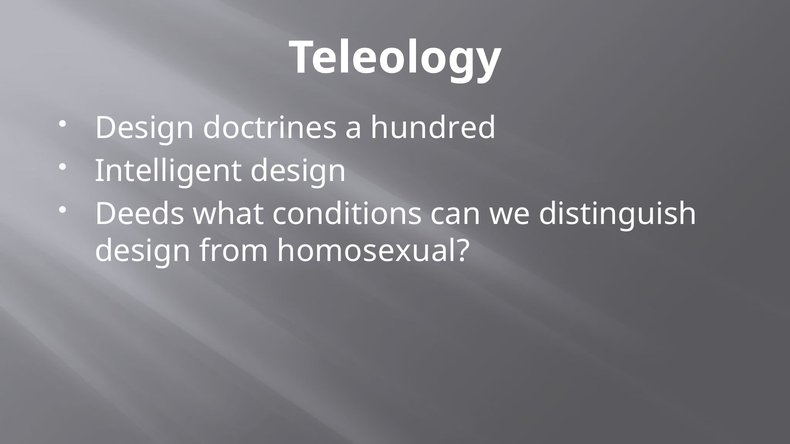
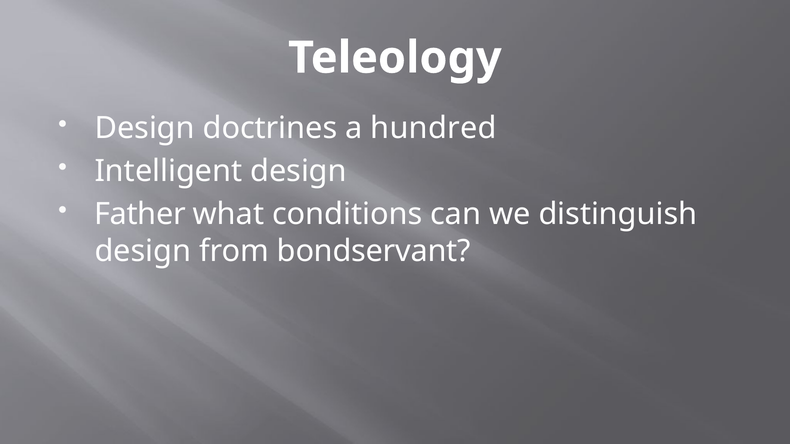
Deeds: Deeds -> Father
homosexual: homosexual -> bondservant
